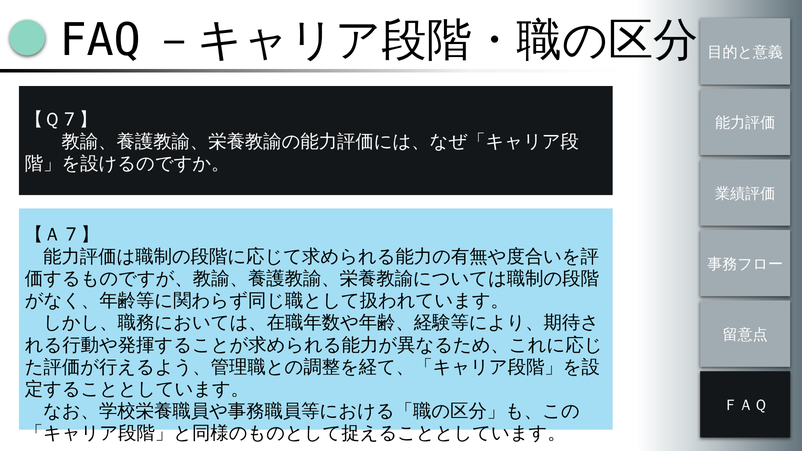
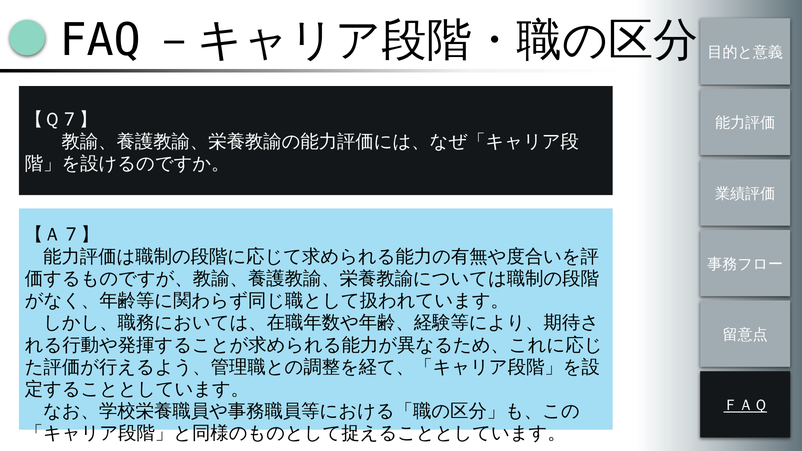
ＦＡＱ underline: none -> present
